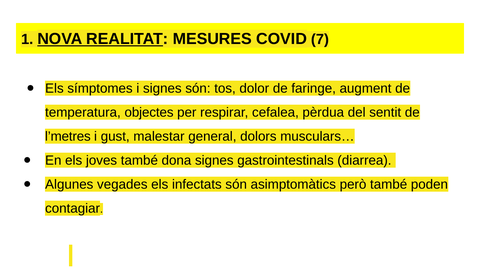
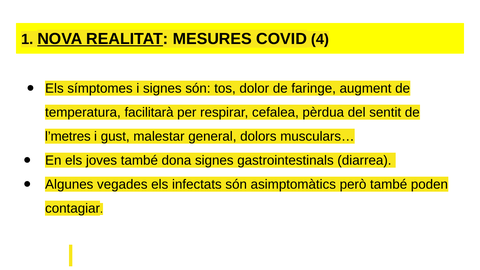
7: 7 -> 4
objectes: objectes -> facilitarà
